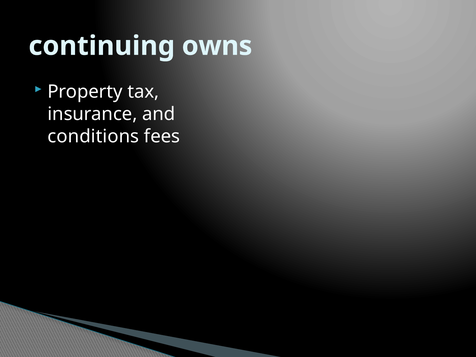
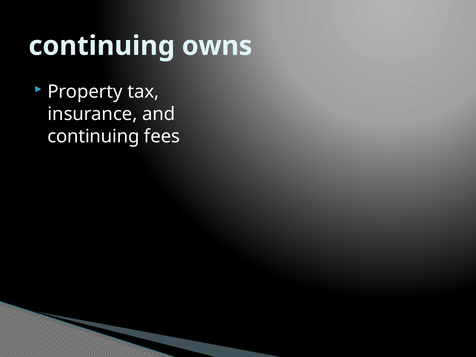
conditions at (93, 136): conditions -> continuing
